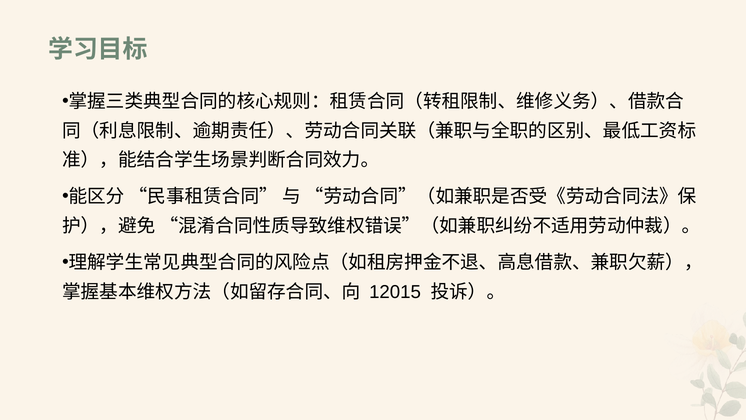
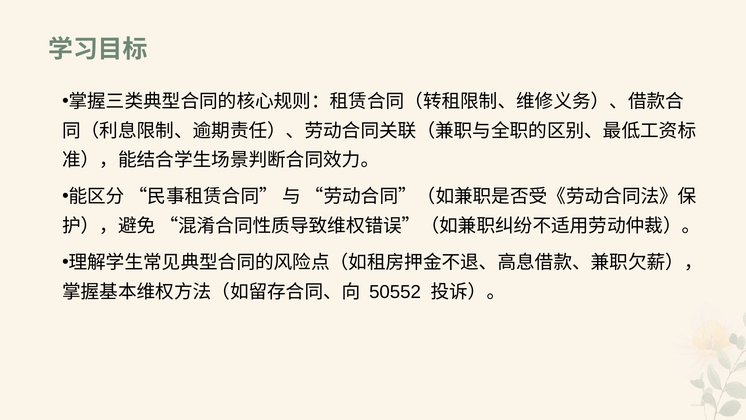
12015: 12015 -> 50552
